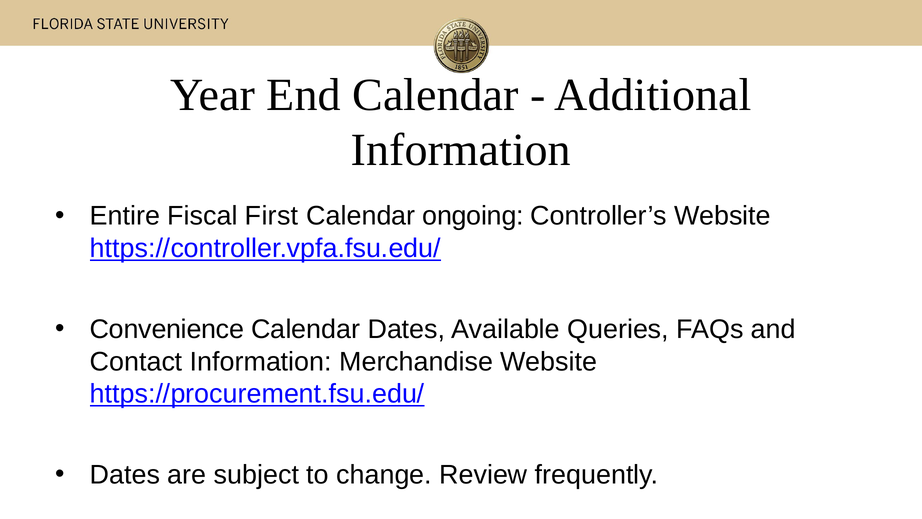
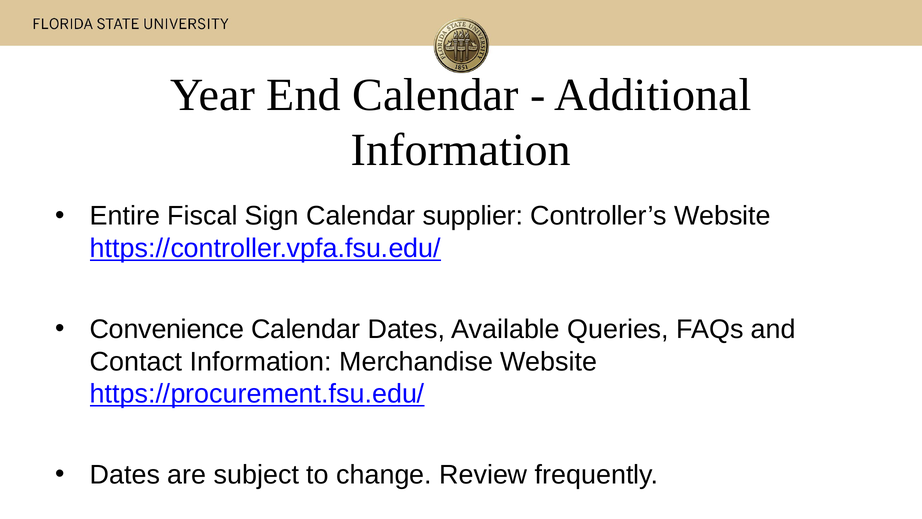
First: First -> Sign
ongoing: ongoing -> supplier
